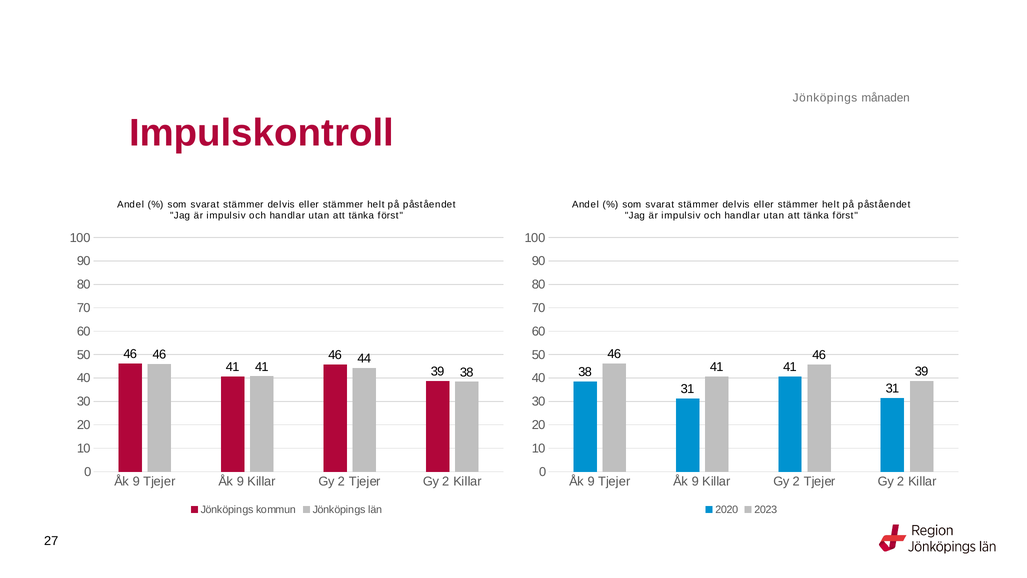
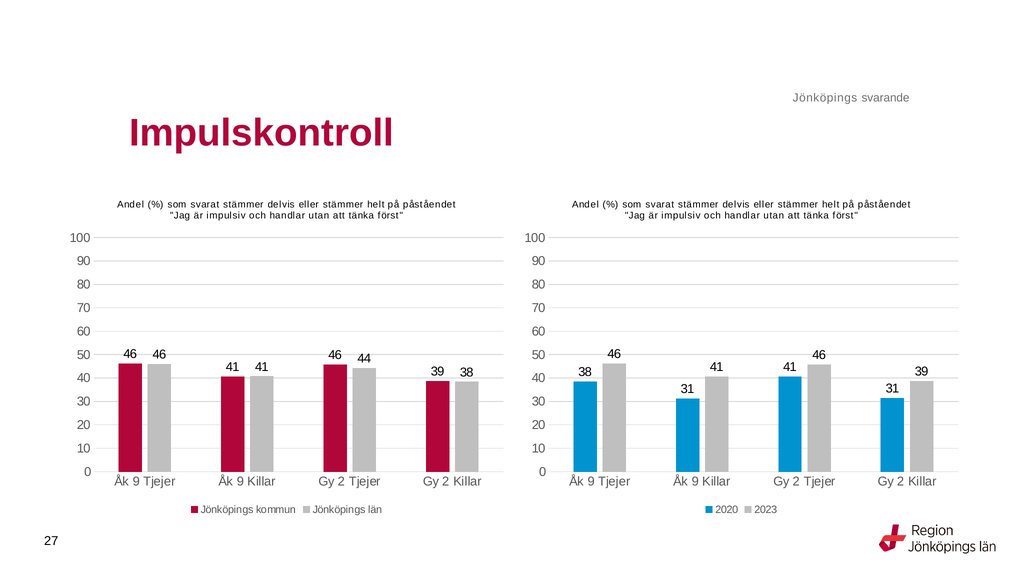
månaden: månaden -> svarande
